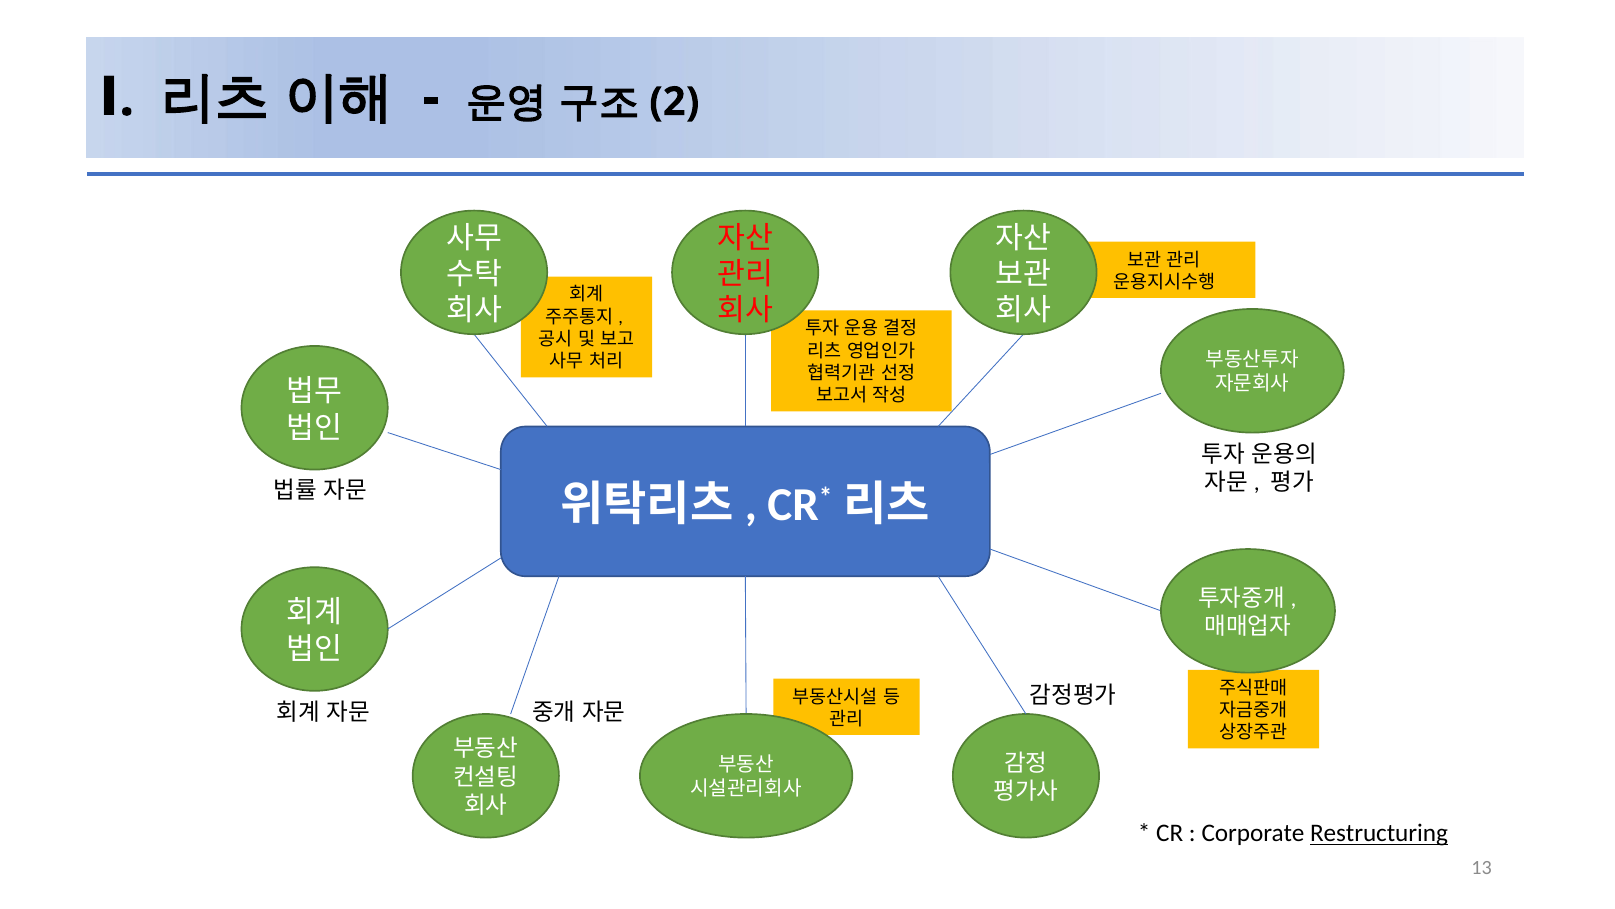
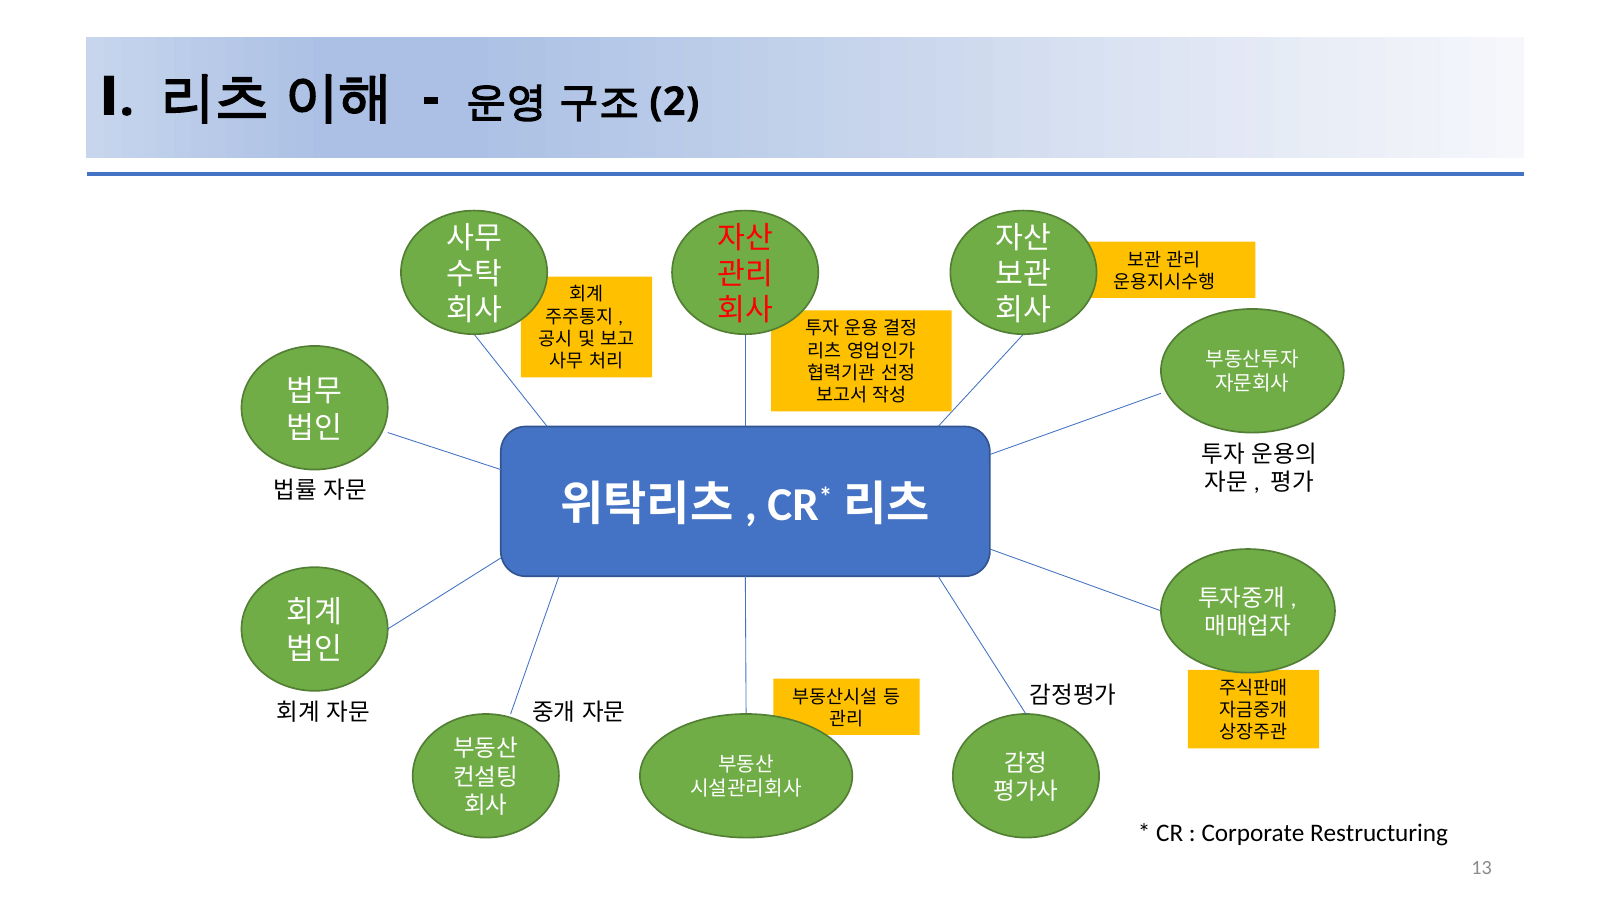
Restructuring underline: present -> none
